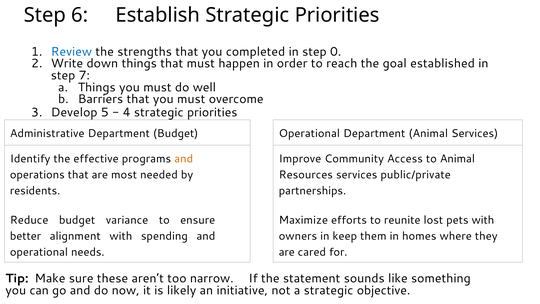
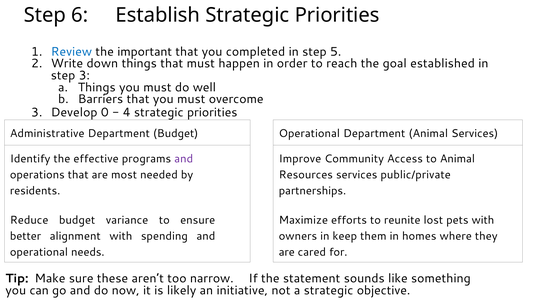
strengths: strengths -> important
0: 0 -> 5
step 7: 7 -> 3
5: 5 -> 0
and at (184, 159) colour: orange -> purple
